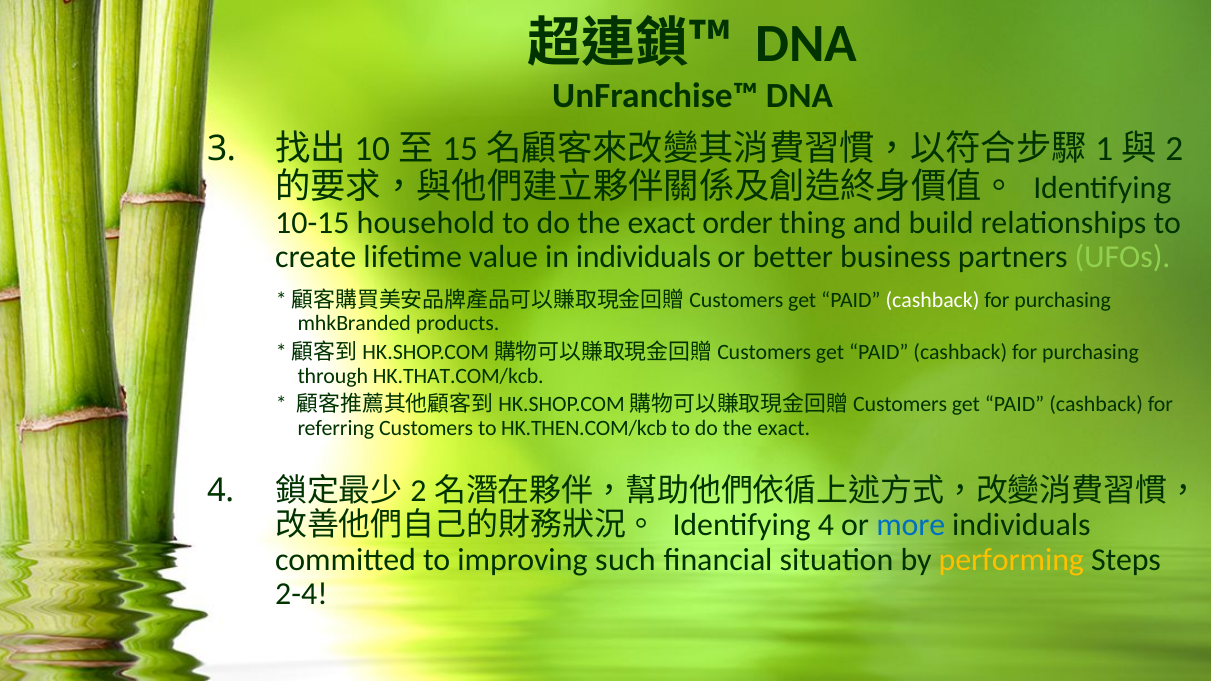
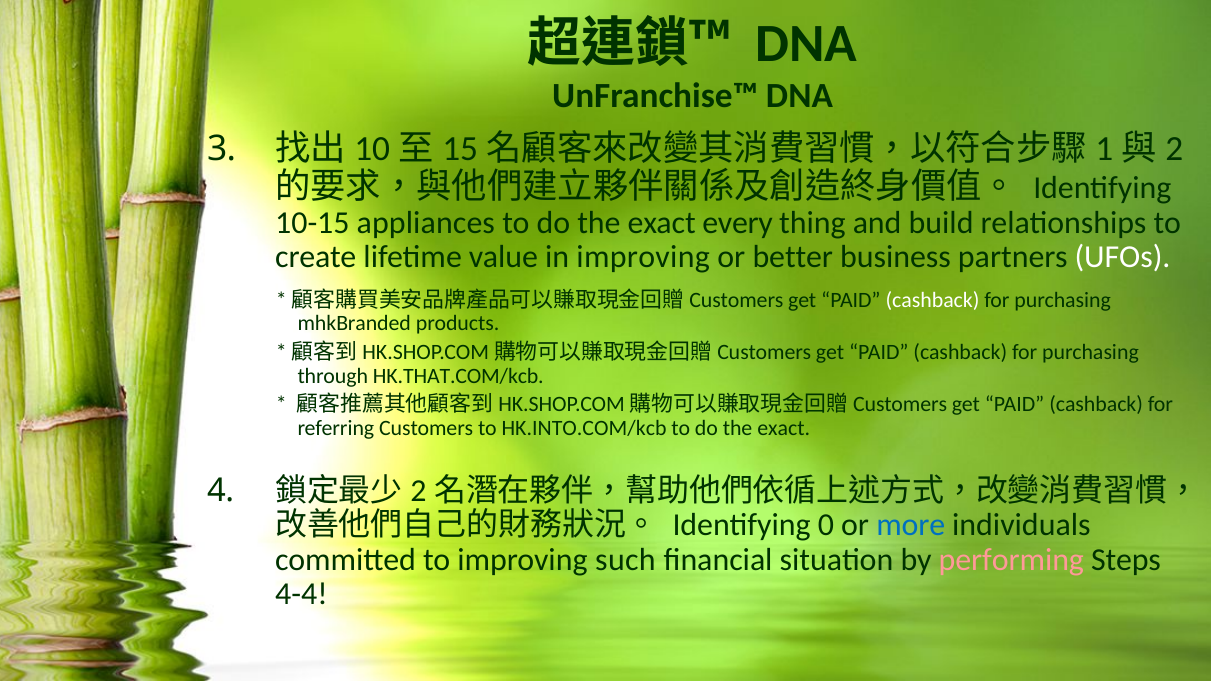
household: household -> appliances
order: order -> every
in individuals: individuals -> improving
UFOs colour: light green -> white
HK.THEN.COM/kcb: HK.THEN.COM/kcb -> HK.INTO.COM/kcb
Identifying 4: 4 -> 0
performing colour: yellow -> pink
2-4: 2-4 -> 4-4
